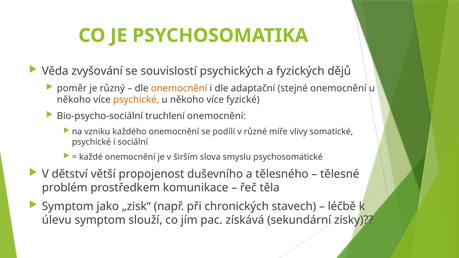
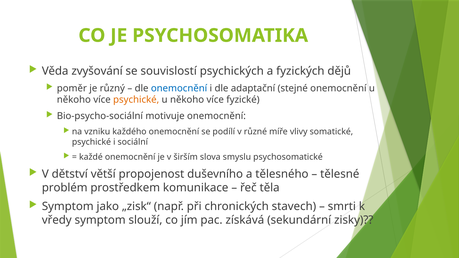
onemocnění at (179, 88) colour: orange -> blue
truchlení: truchlení -> motivuje
léčbě: léčbě -> smrti
úlevu: úlevu -> vředy
